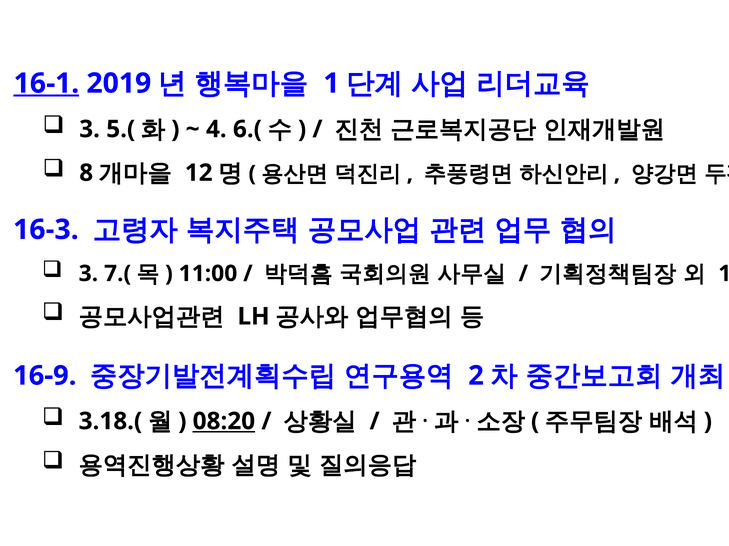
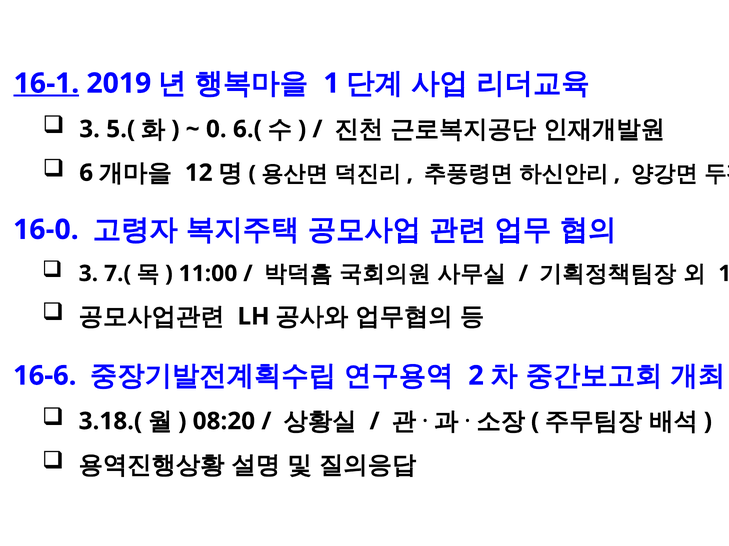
4: 4 -> 0
8: 8 -> 6
16-3: 16-3 -> 16-0
16-9: 16-9 -> 16-6
08:20 underline: present -> none
